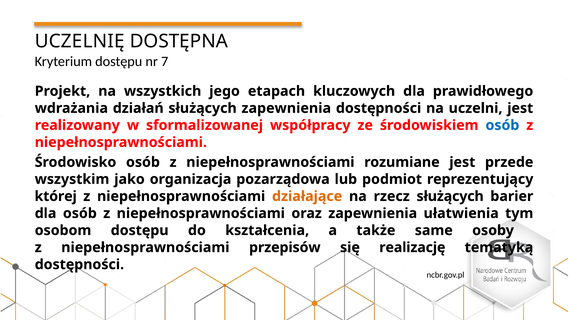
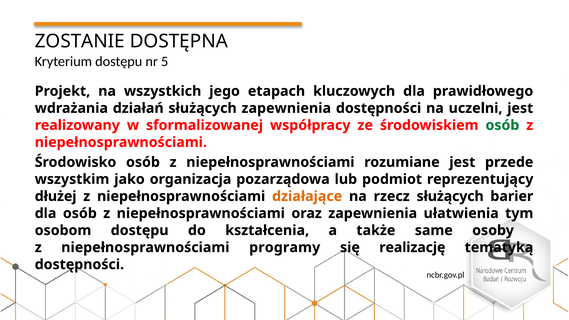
UCZELNIĘ: UCZELNIĘ -> ZOSTANIE
7: 7 -> 5
osób at (502, 125) colour: blue -> green
której: której -> dłużej
przepisów: przepisów -> programy
